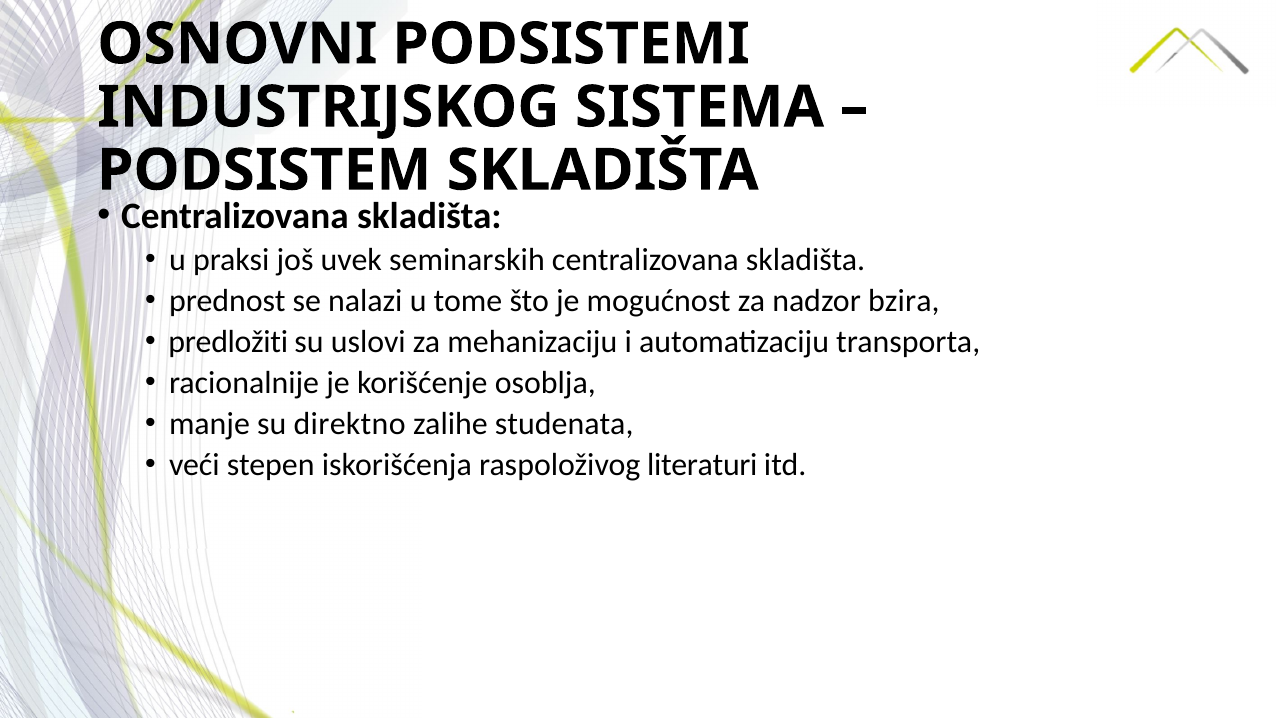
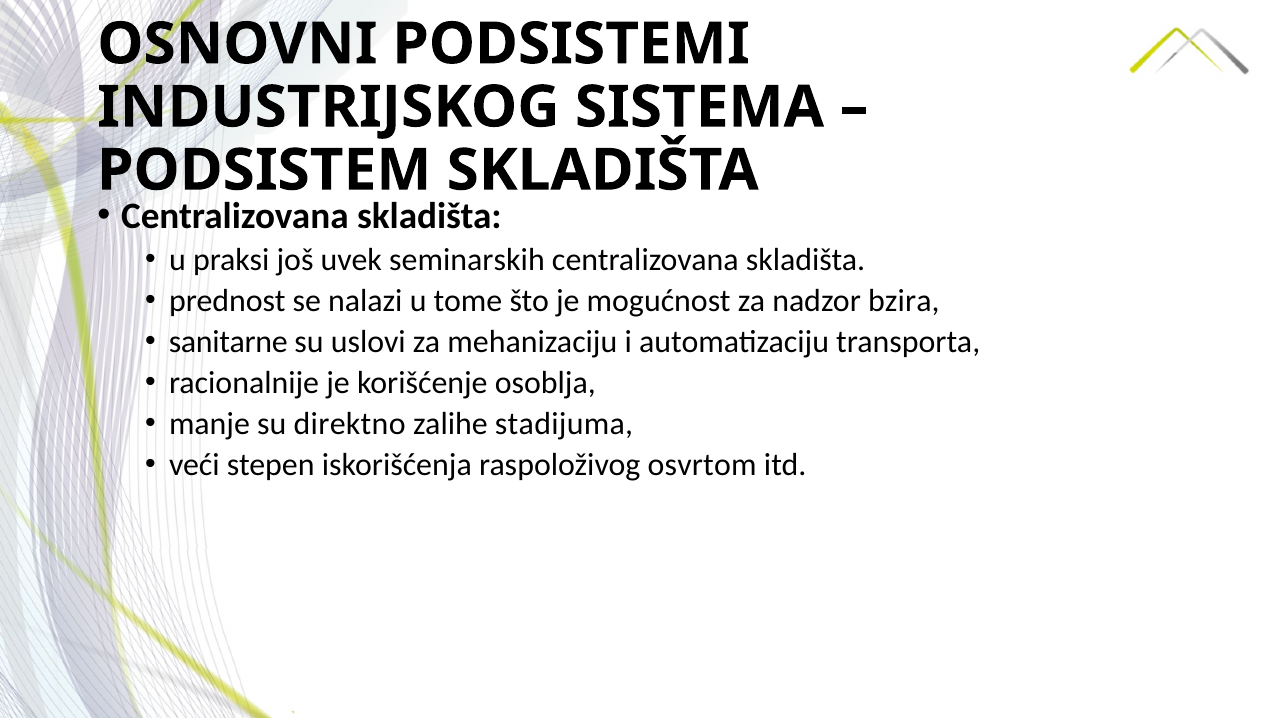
predložiti: predložiti -> sanitarne
studenata: studenata -> stadijuma
literaturi: literaturi -> osvrtom
